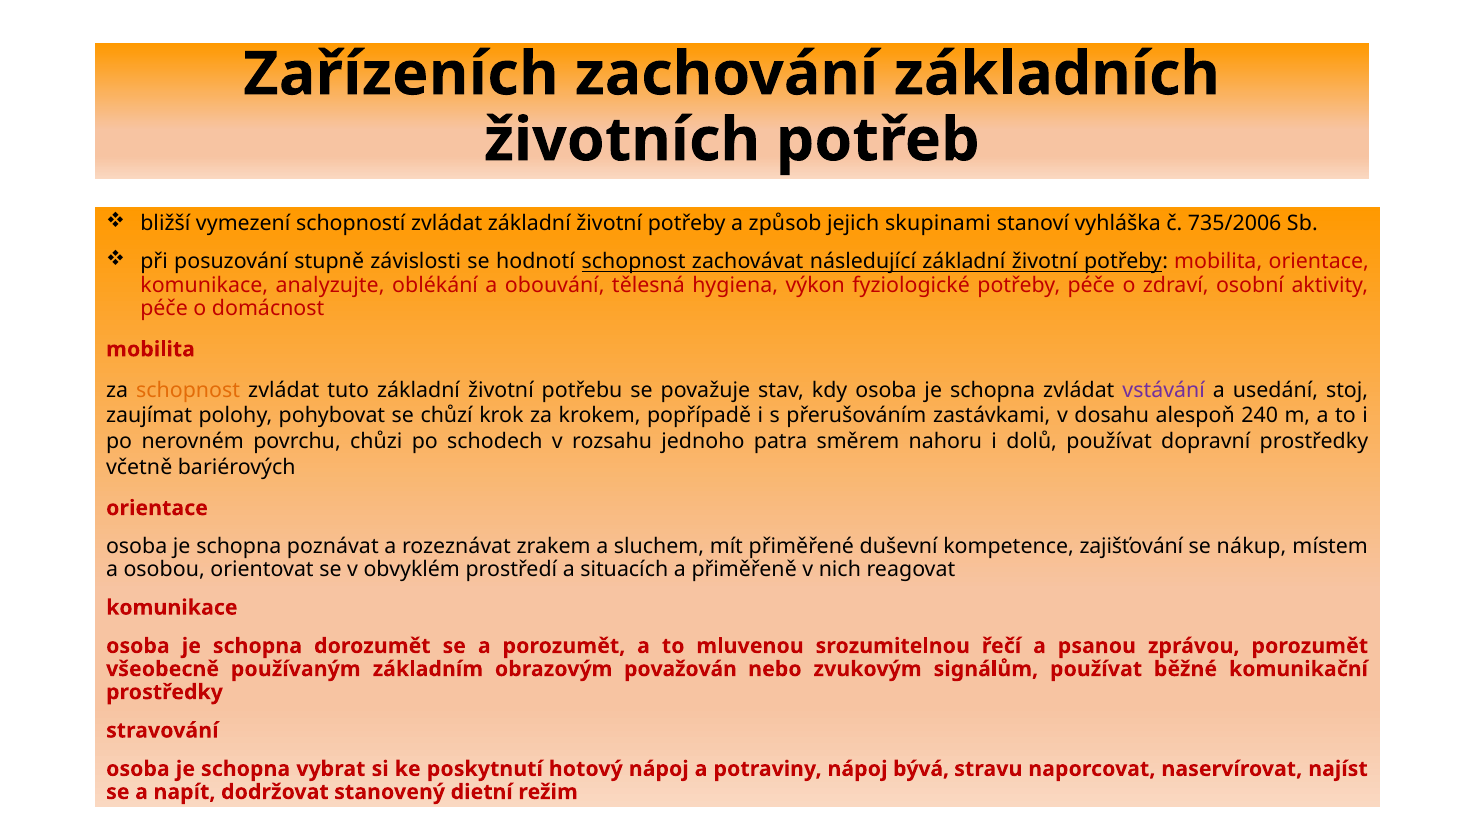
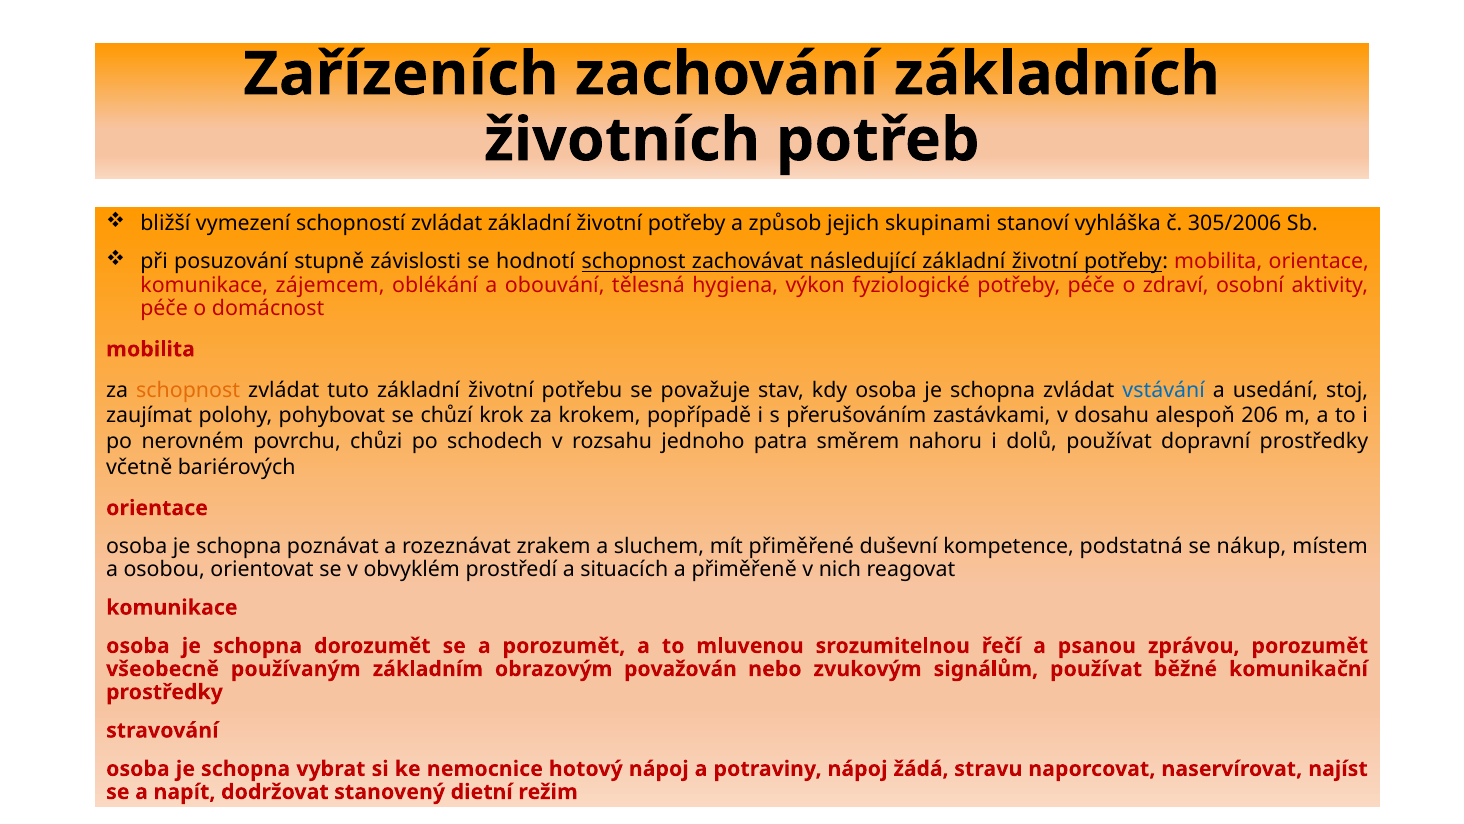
735/2006: 735/2006 -> 305/2006
analyzujte: analyzujte -> zájemcem
vstávání colour: purple -> blue
240: 240 -> 206
zajišťování: zajišťování -> podstatná
poskytnutí: poskytnutí -> nemocnice
bývá: bývá -> žádá
